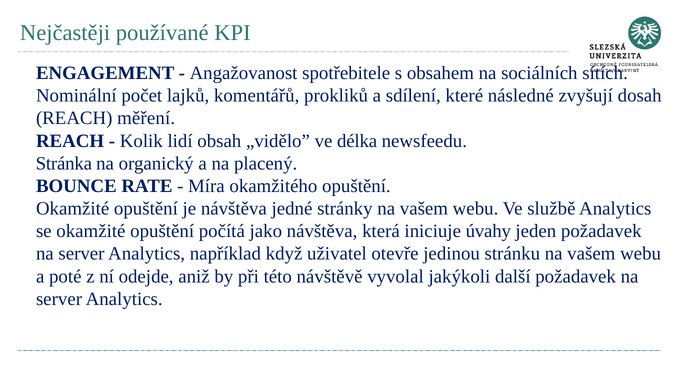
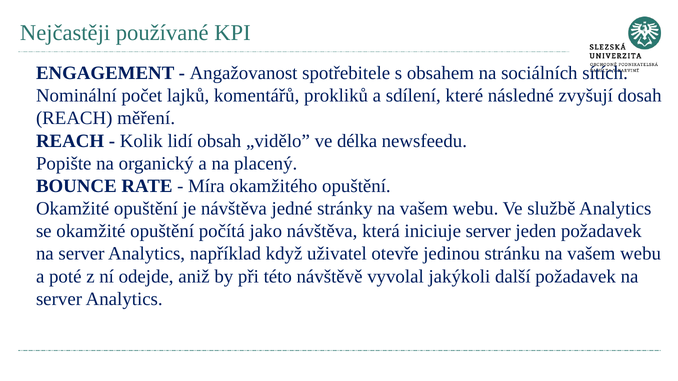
Stránka: Stránka -> Popište
iniciuje úvahy: úvahy -> server
